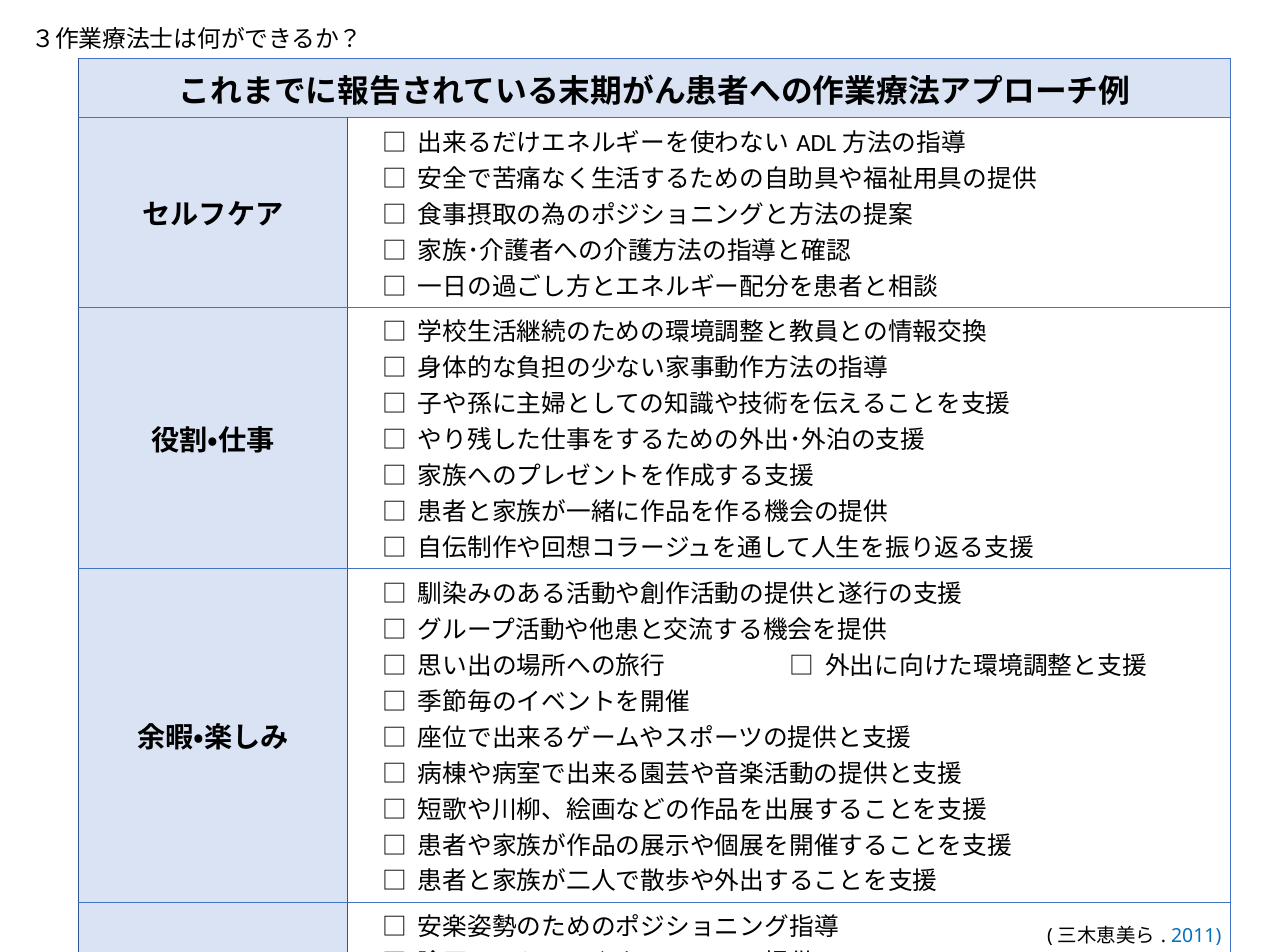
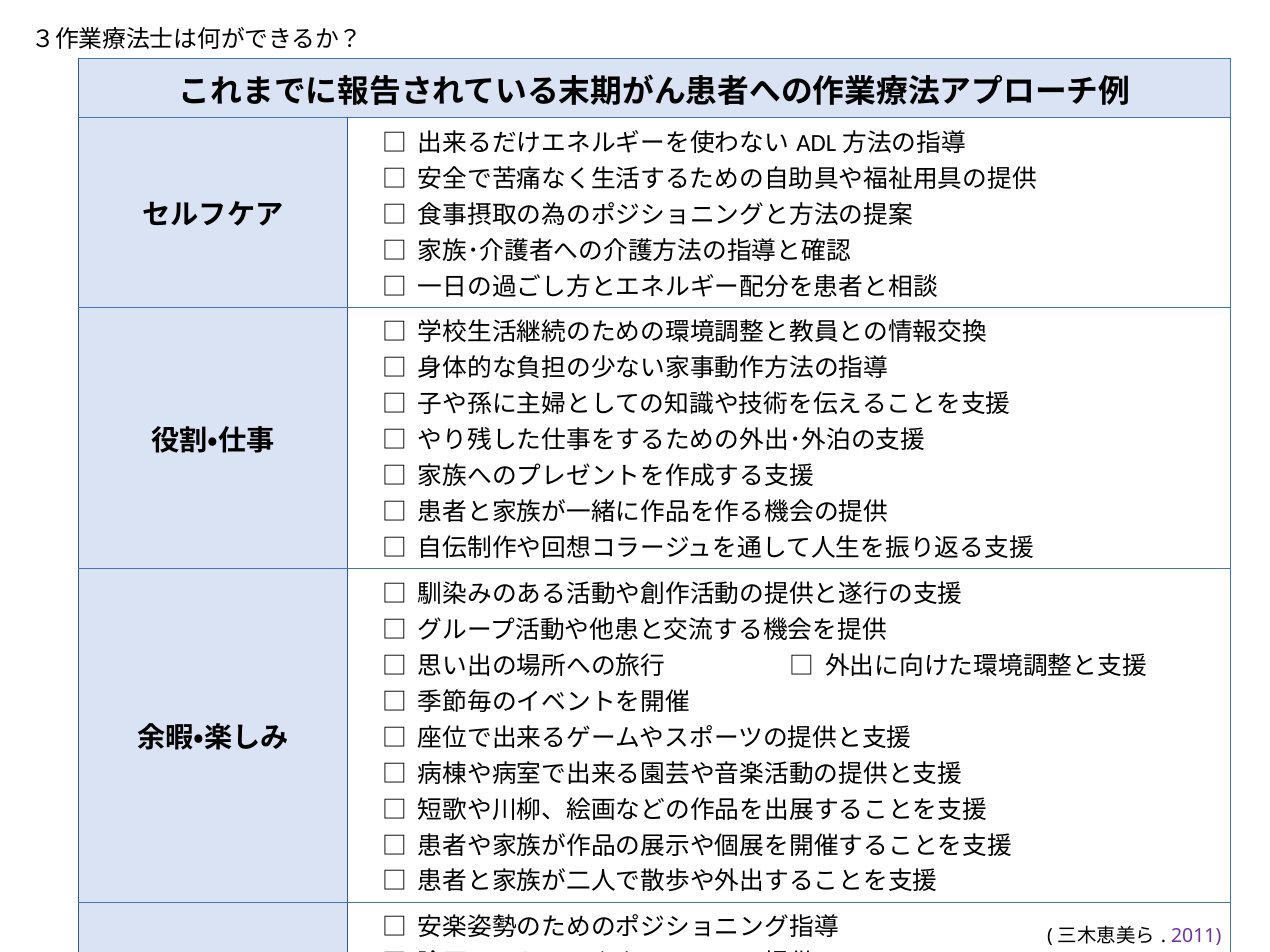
2011 colour: blue -> purple
